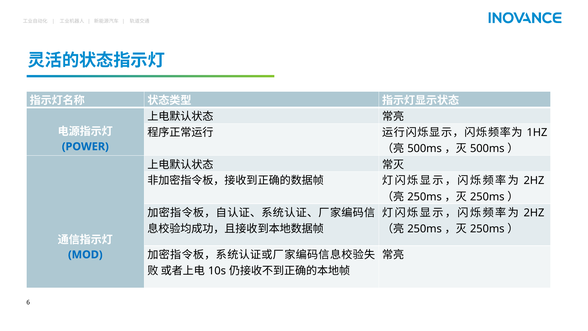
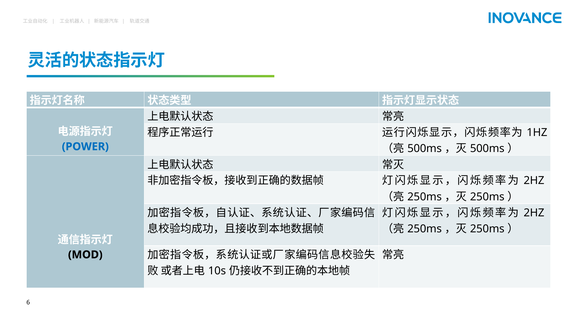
MOD colour: blue -> black
